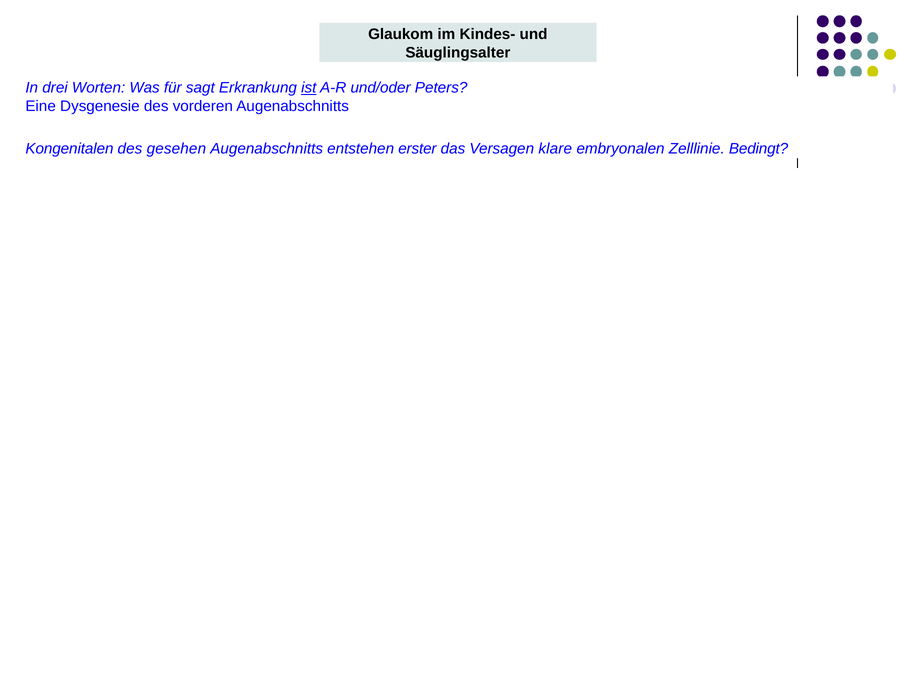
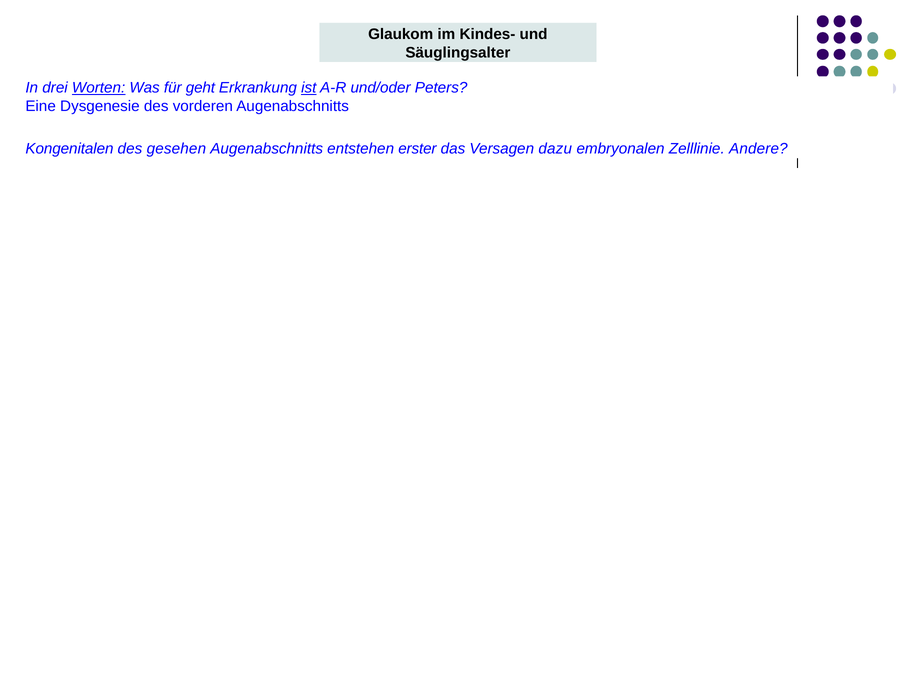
Worten underline: none -> present
sagt: sagt -> geht
klare: klare -> dazu
Bedingt: Bedingt -> Andere
